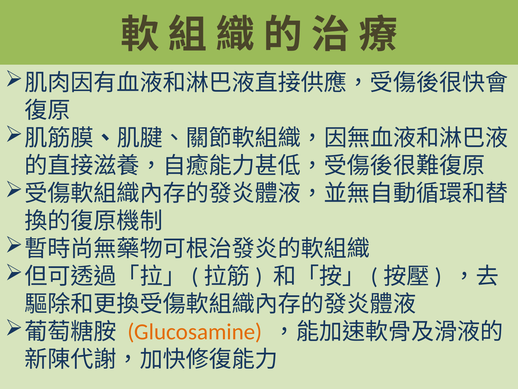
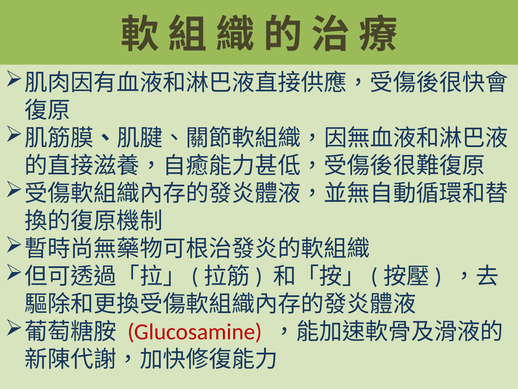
Glucosamine colour: orange -> red
